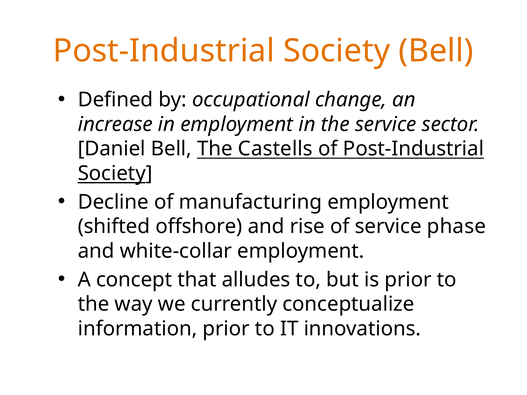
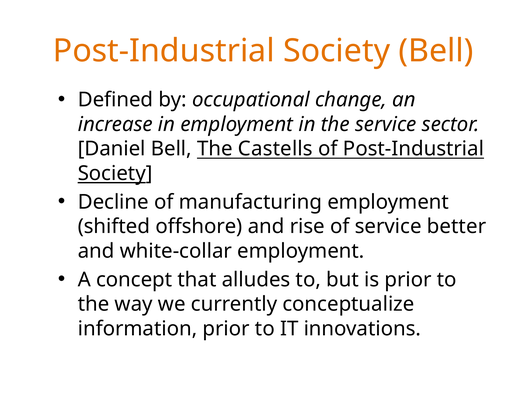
phase: phase -> better
